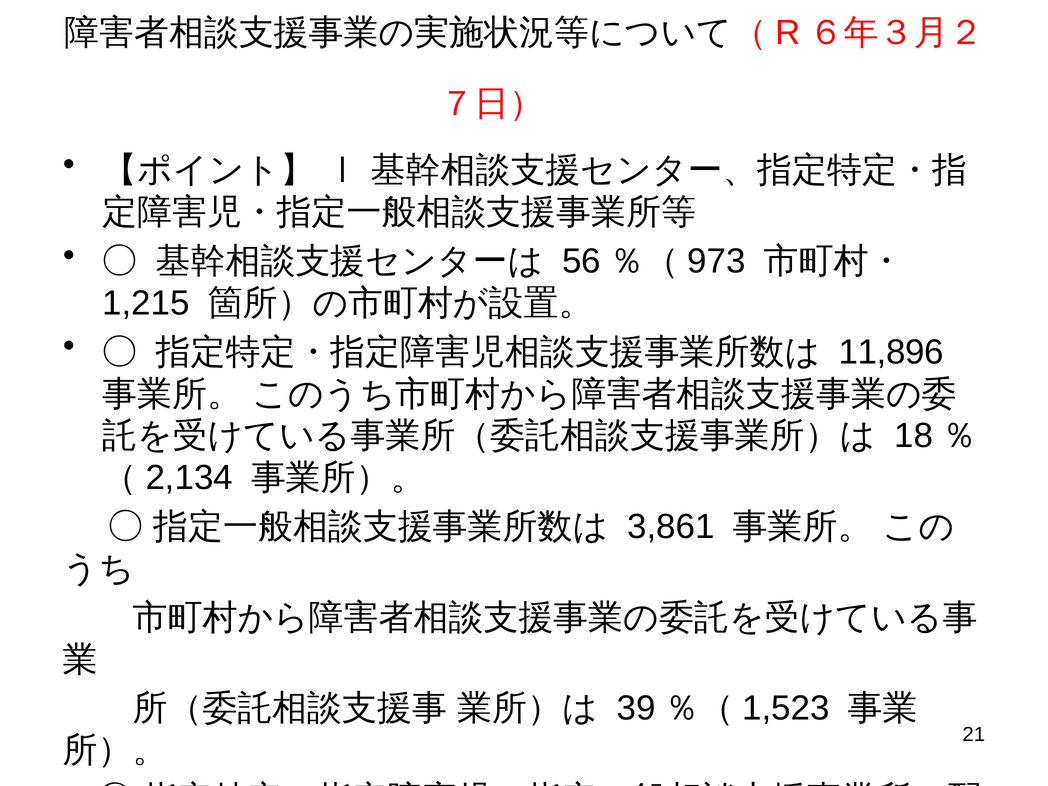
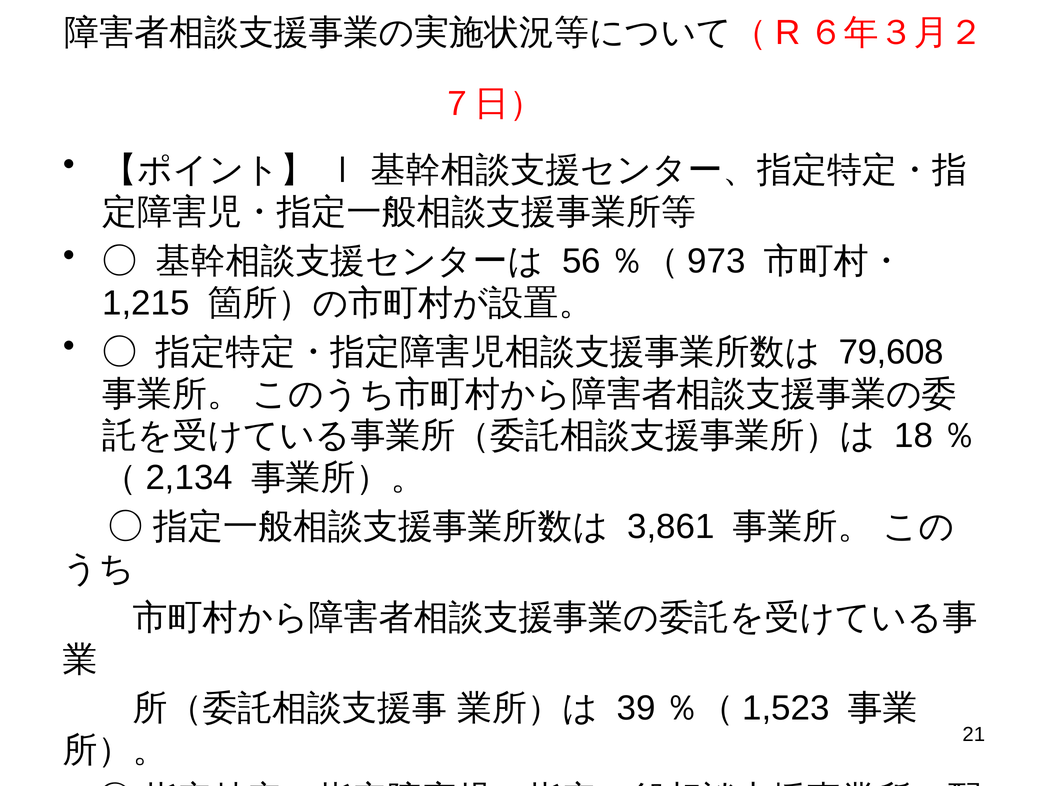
11,896: 11,896 -> 79,608
